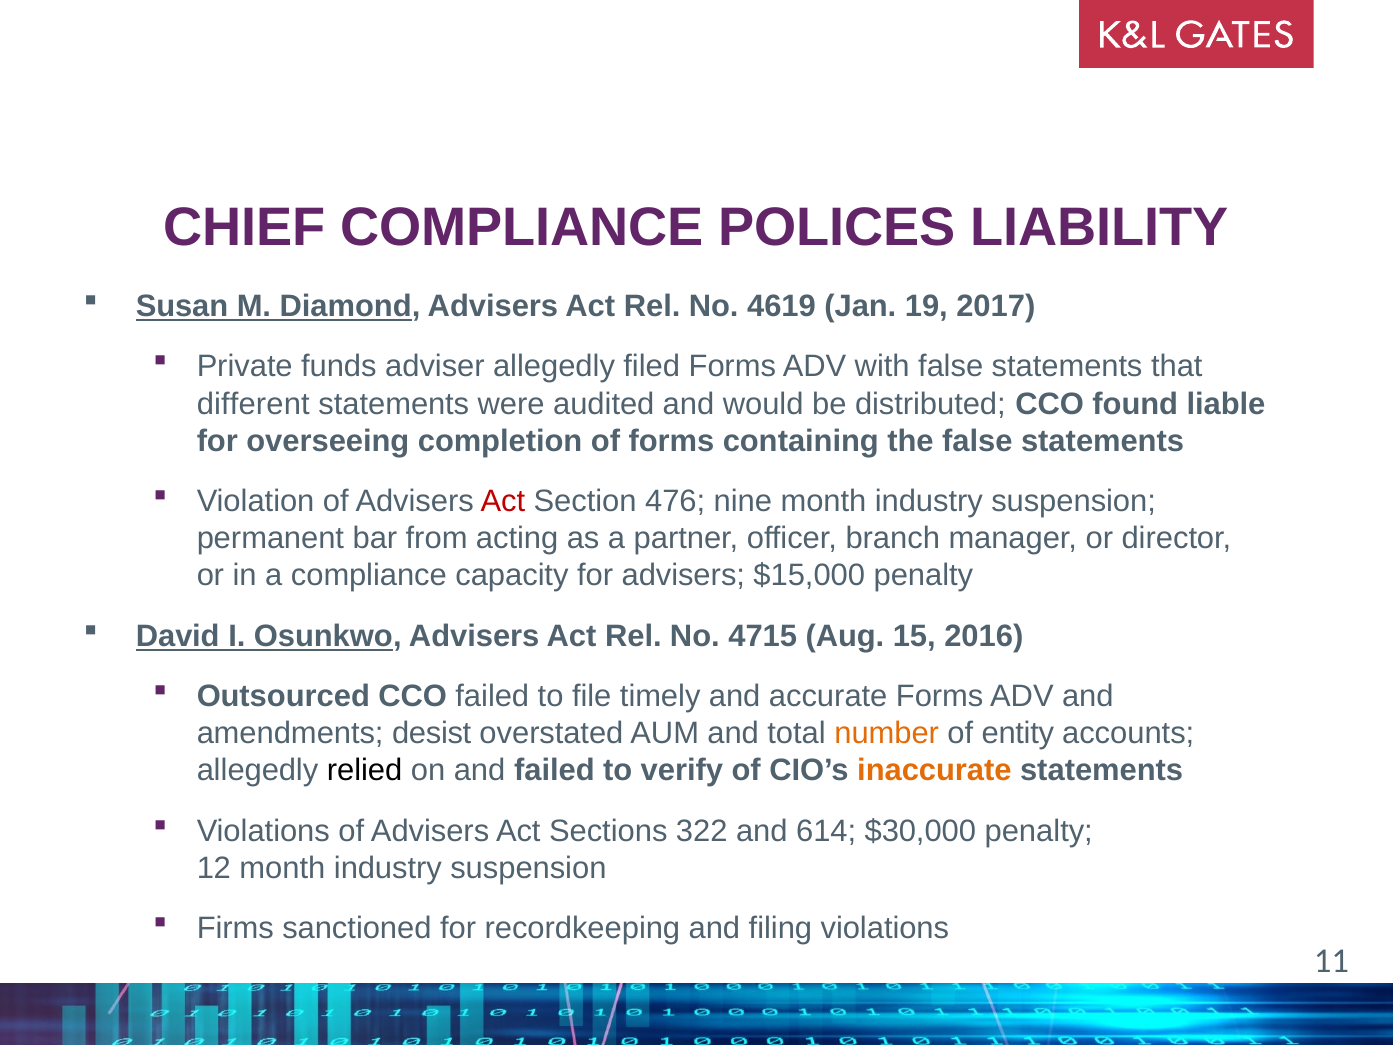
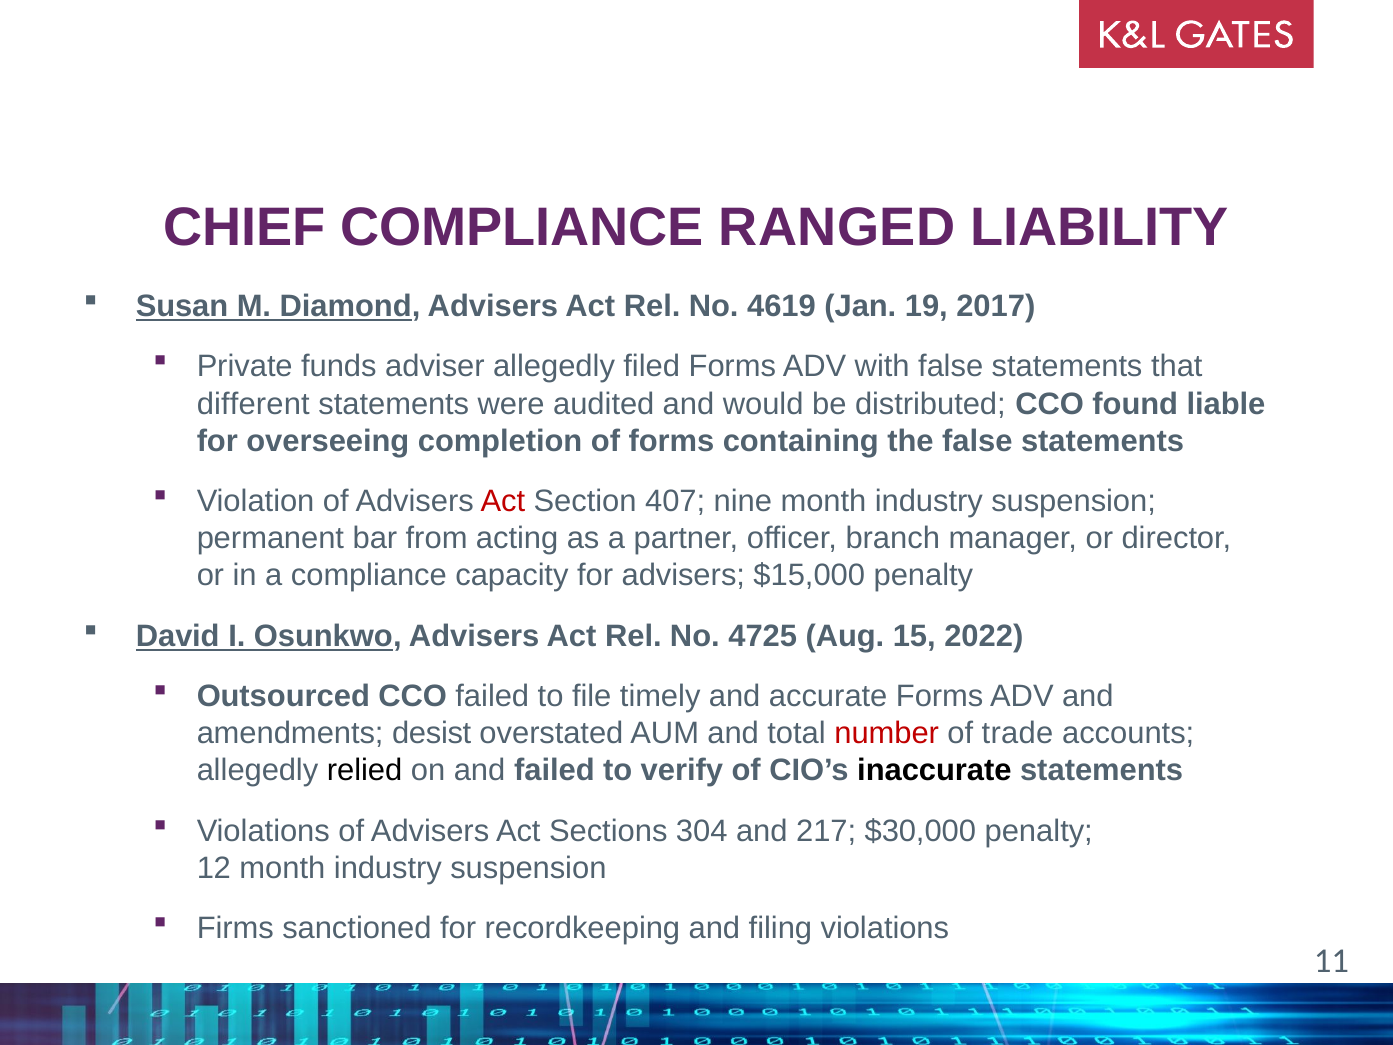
POLICES: POLICES -> RANGED
476: 476 -> 407
4715: 4715 -> 4725
2016: 2016 -> 2022
number colour: orange -> red
entity: entity -> trade
inaccurate colour: orange -> black
322: 322 -> 304
614: 614 -> 217
